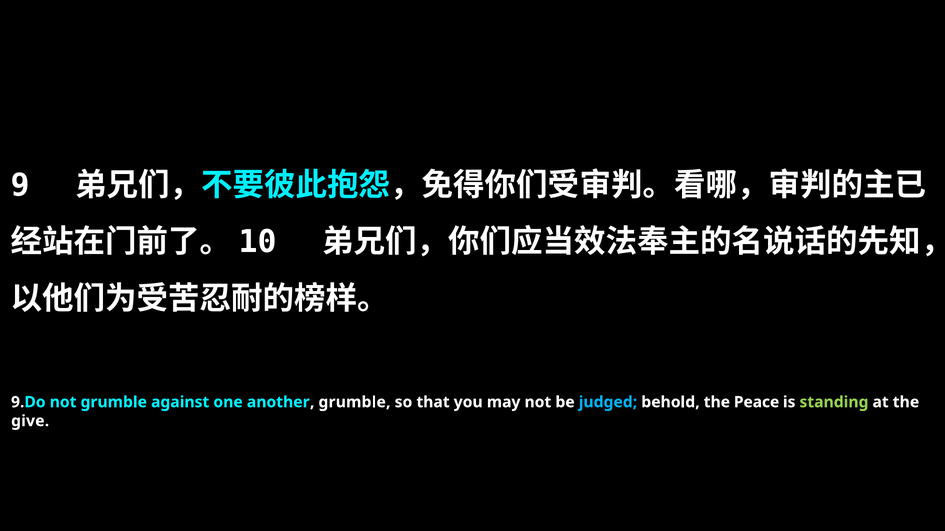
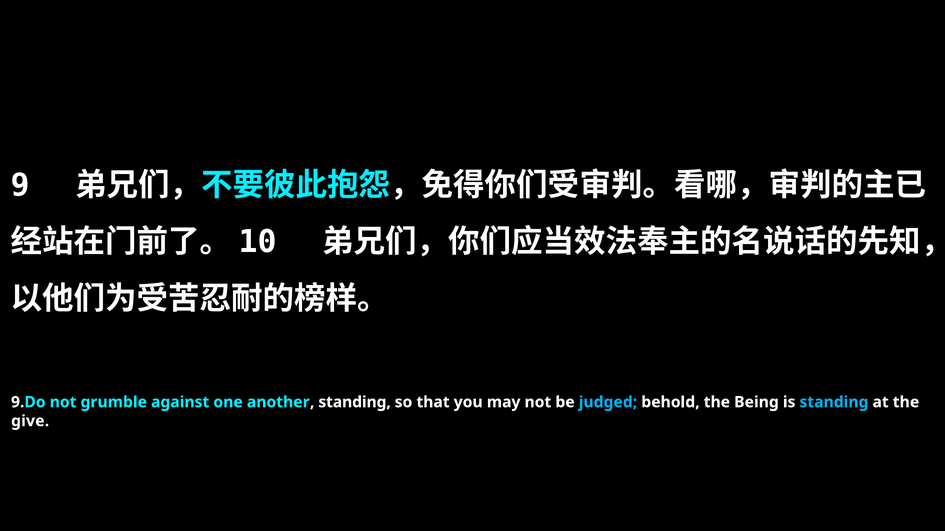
another grumble: grumble -> standing
Peace: Peace -> Being
standing at (834, 403) colour: light green -> light blue
